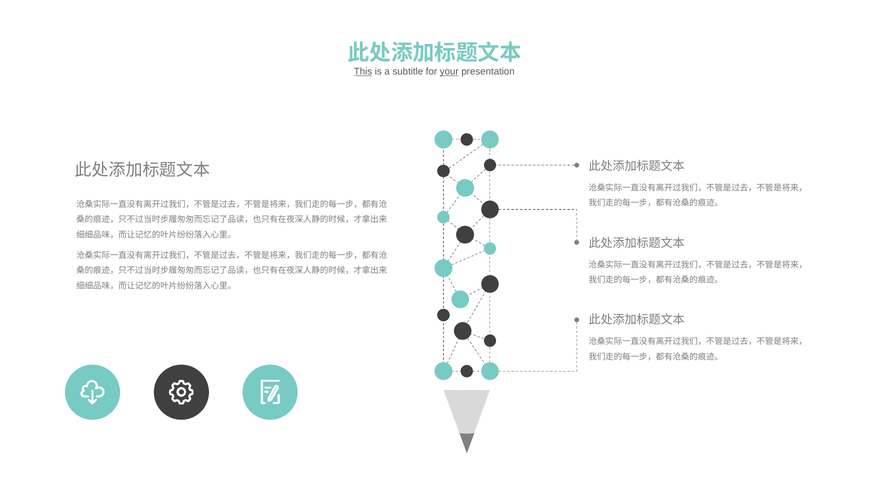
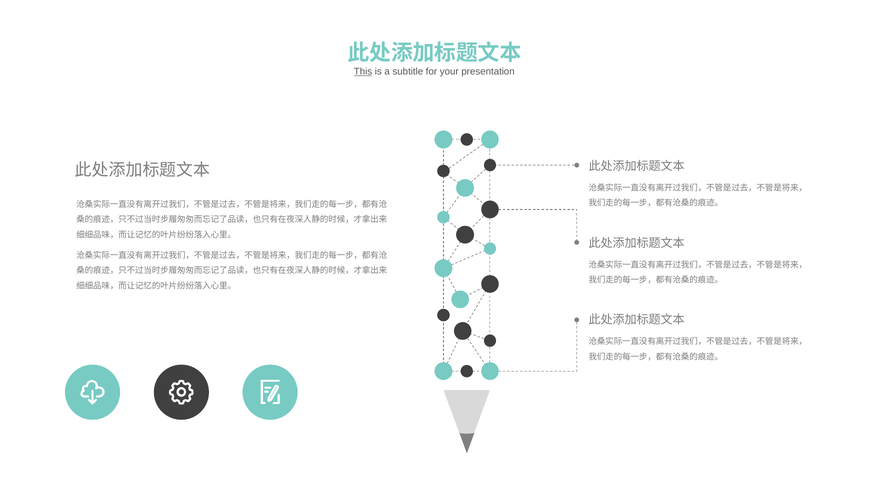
your underline: present -> none
